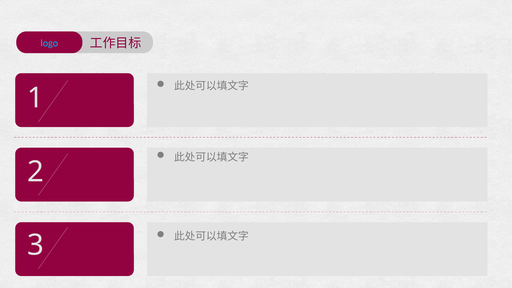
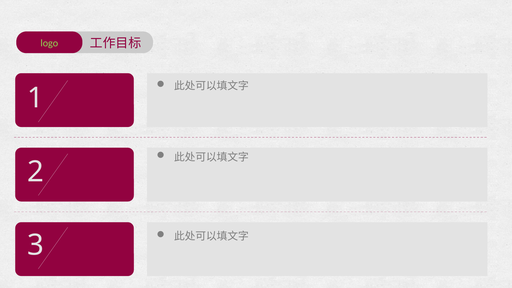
logo colour: light blue -> light green
